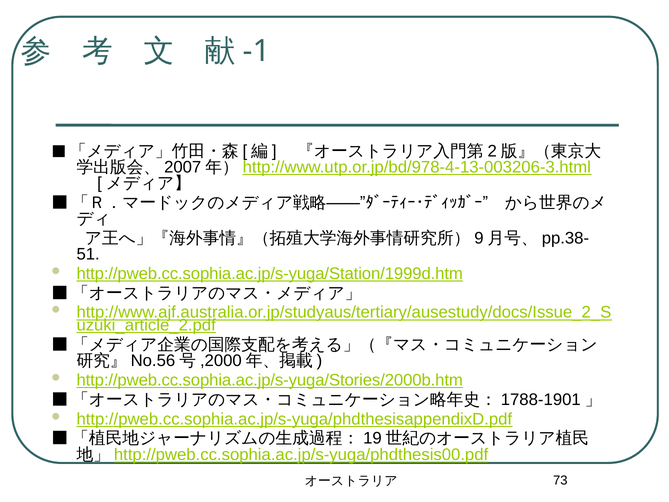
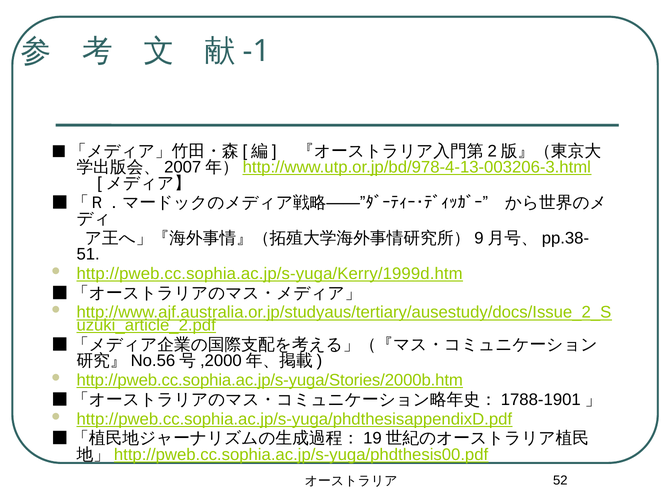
http://pweb.cc.sophia.ac.jp/s-yuga/Station/1999d.htm: http://pweb.cc.sophia.ac.jp/s-yuga/Station/1999d.htm -> http://pweb.cc.sophia.ac.jp/s-yuga/Kerry/1999d.htm
73: 73 -> 52
